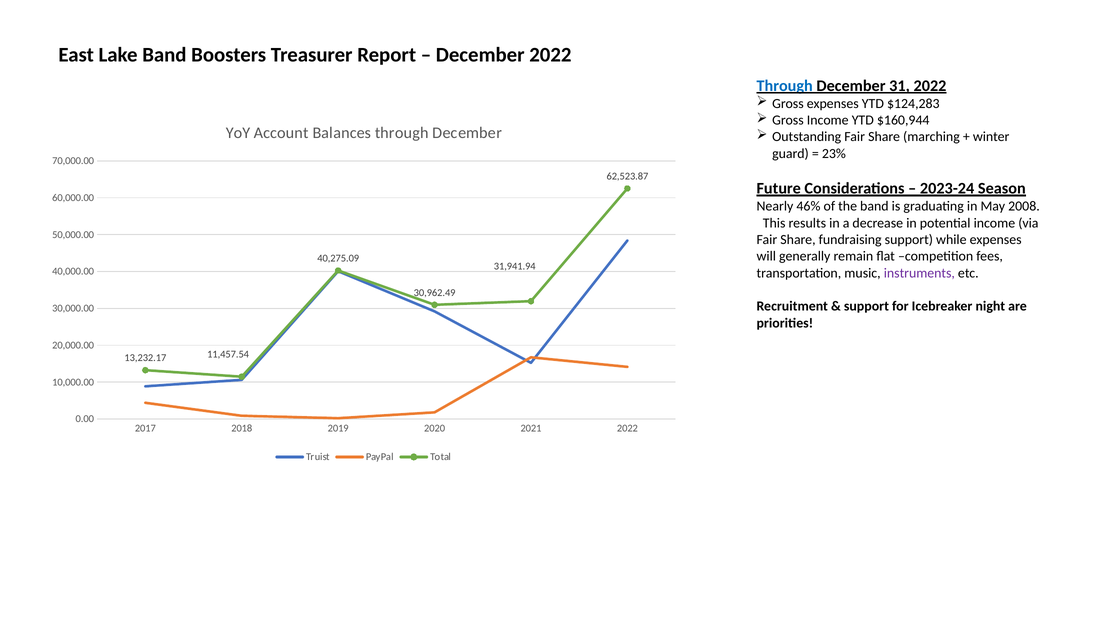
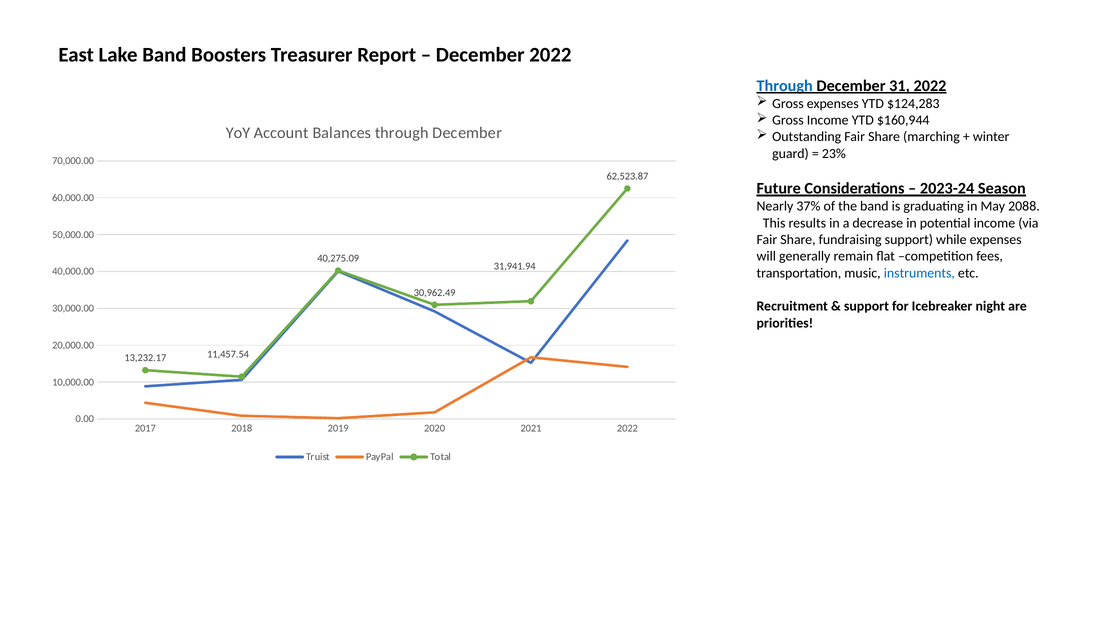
46%: 46% -> 37%
2008: 2008 -> 2088
instruments colour: purple -> blue
